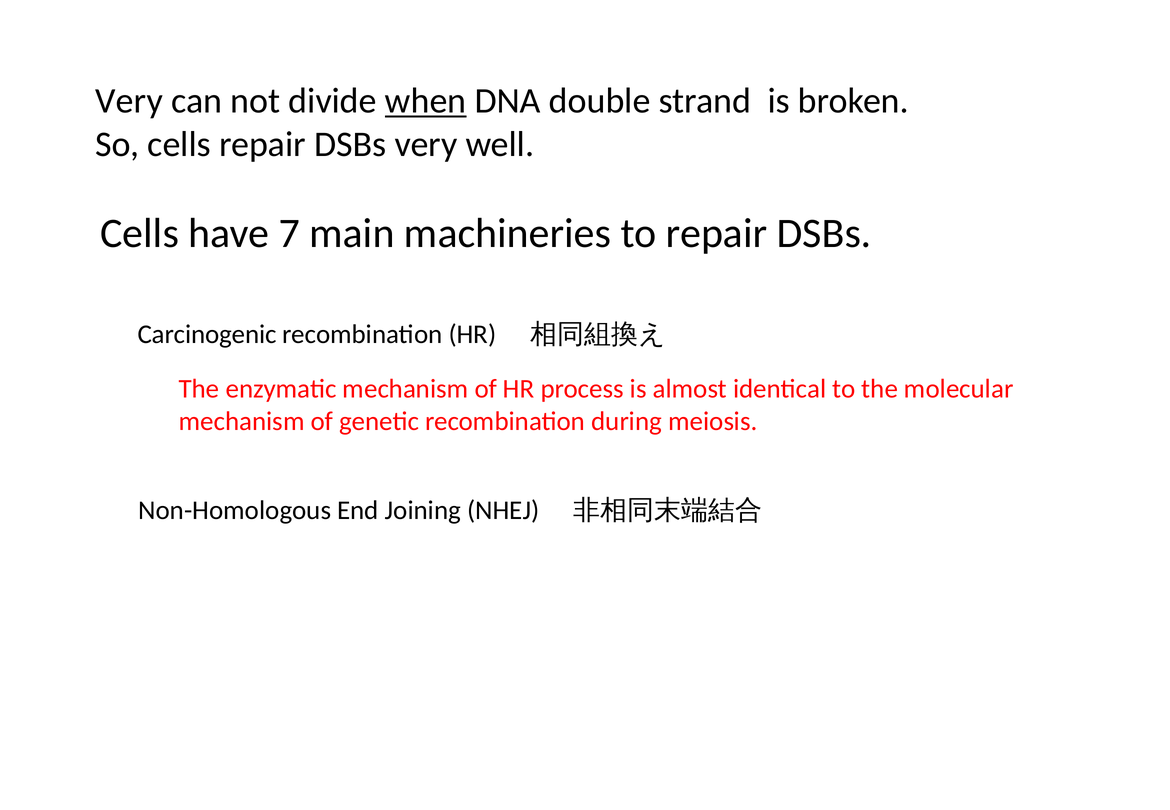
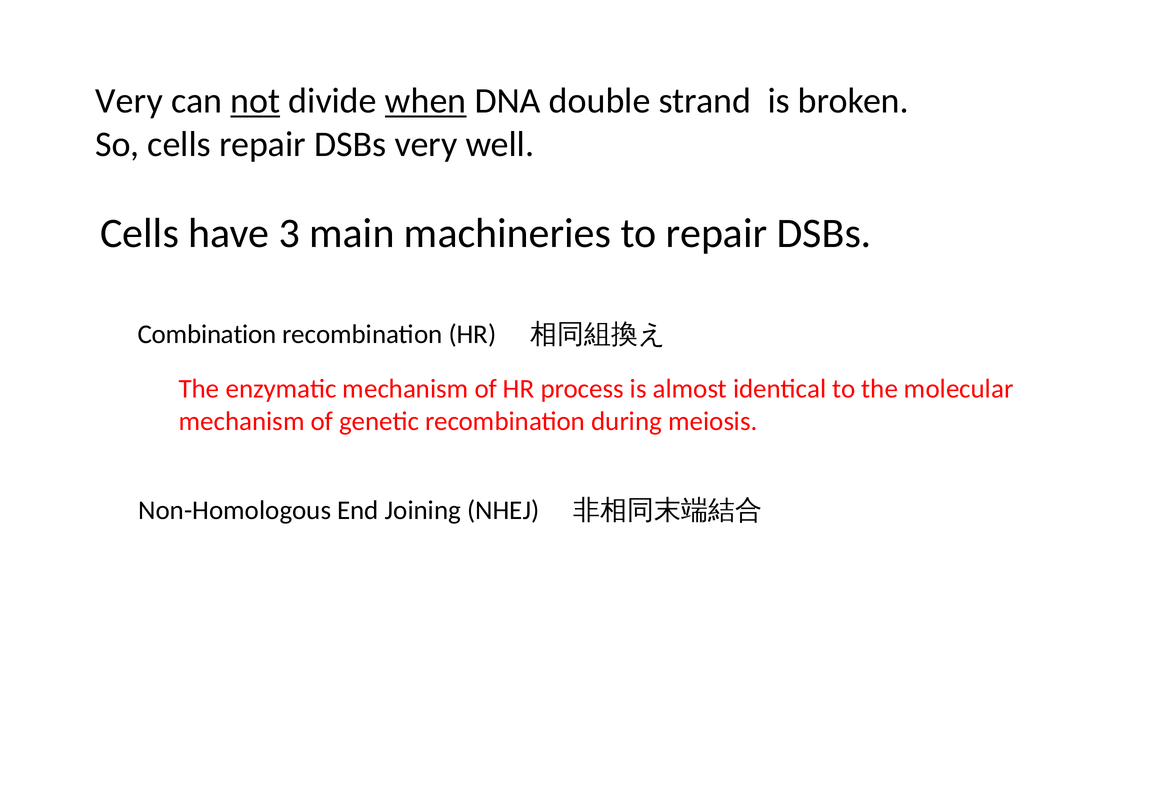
not underline: none -> present
7: 7 -> 3
Carcinogenic: Carcinogenic -> Combination
